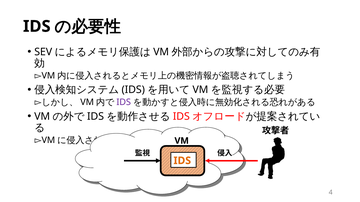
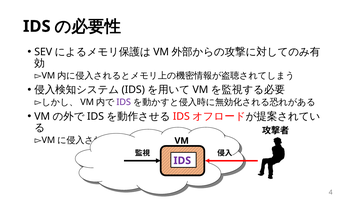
IDS at (182, 161) colour: orange -> purple
